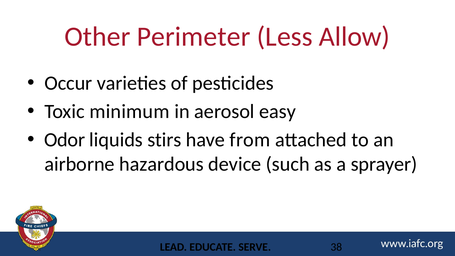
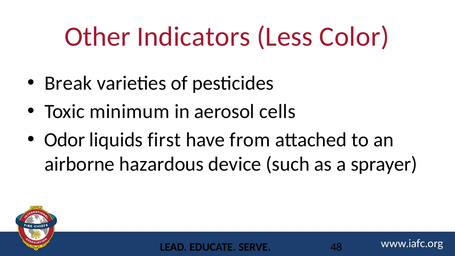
Perimeter: Perimeter -> Indicators
Allow: Allow -> Color
Occur: Occur -> Break
easy: easy -> cells
stirs: stirs -> first
38: 38 -> 48
